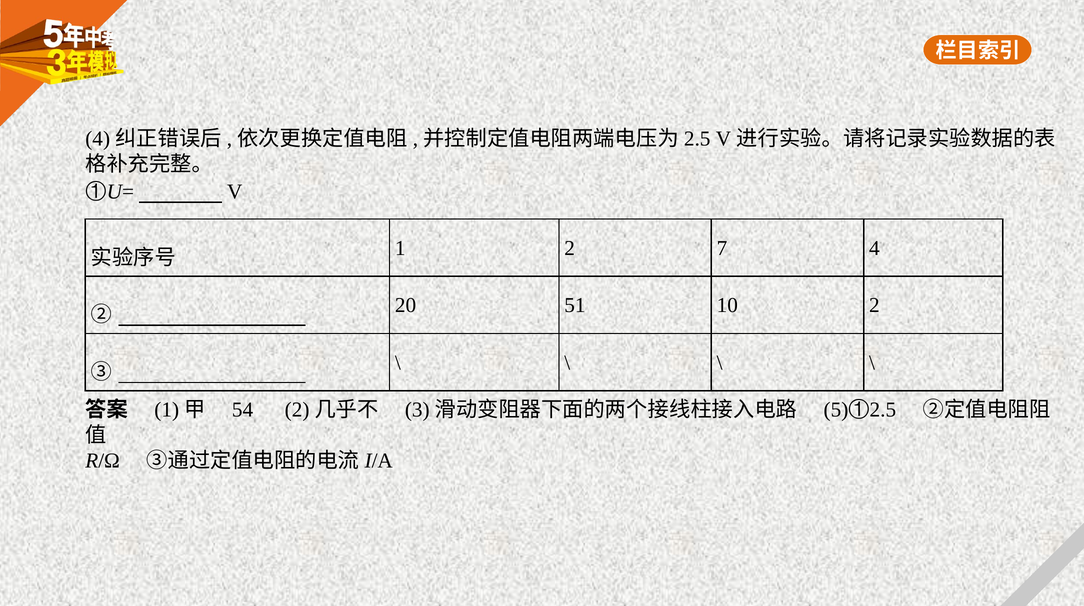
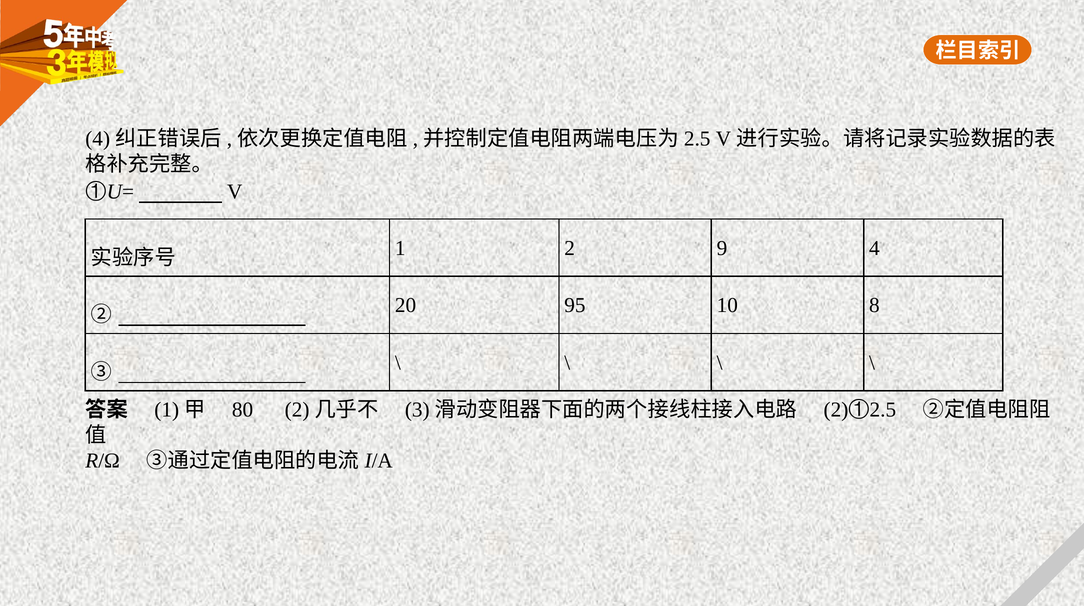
7: 7 -> 9
51: 51 -> 95
10 2: 2 -> 8
54: 54 -> 80
5 at (836, 410): 5 -> 2
